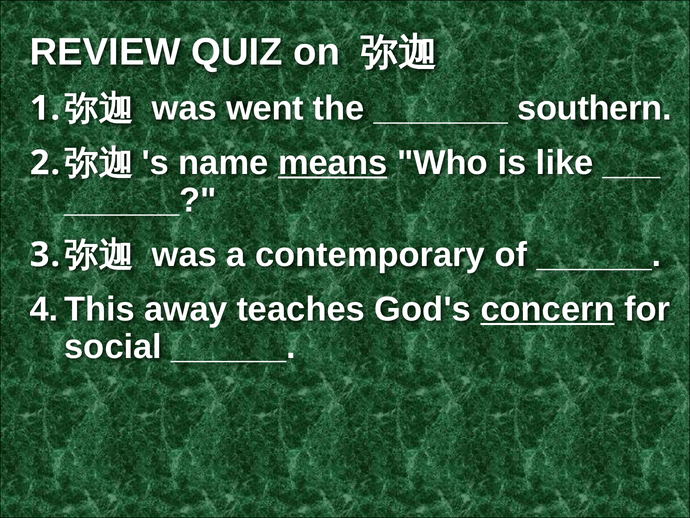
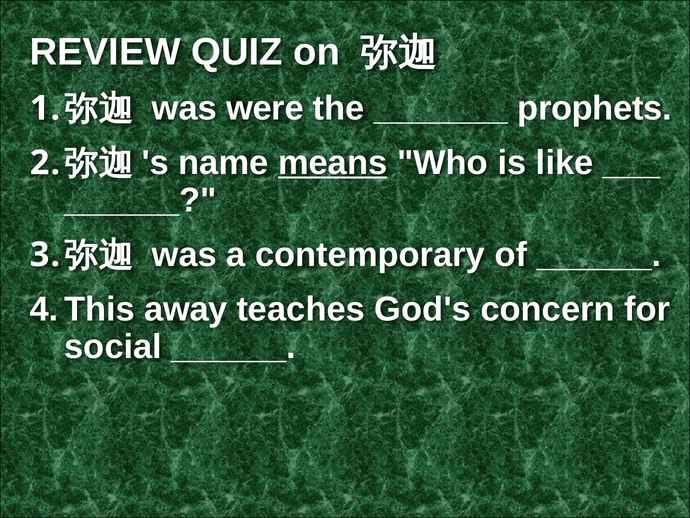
went: went -> were
southern: southern -> prophets
concern underline: present -> none
